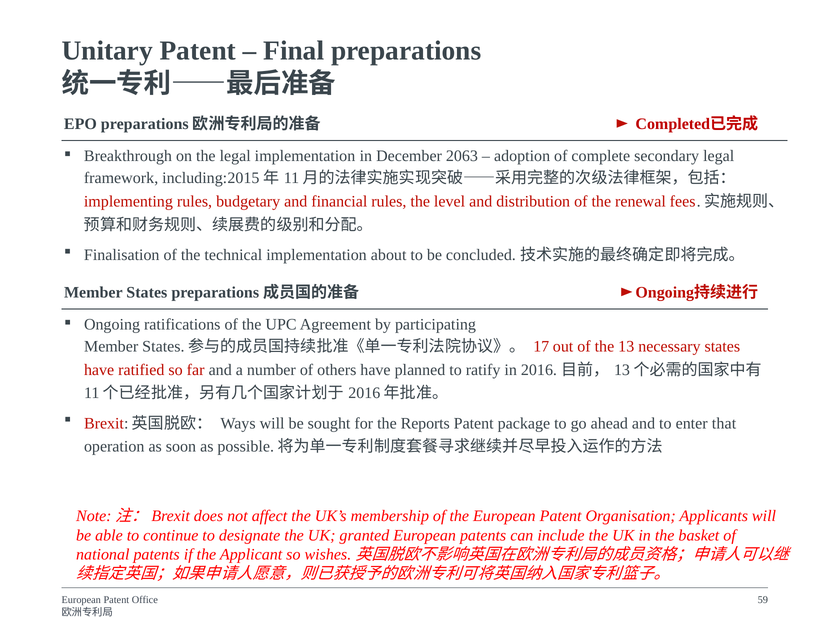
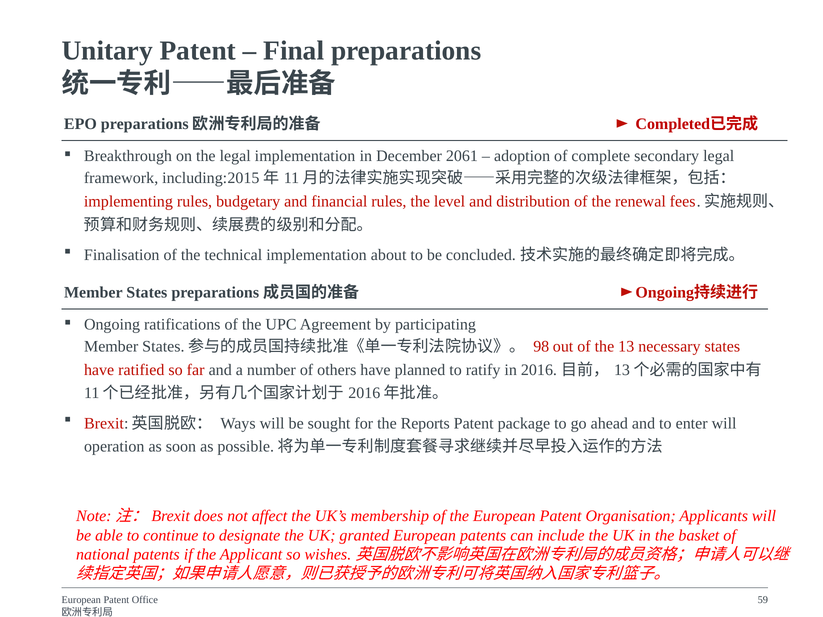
2063: 2063 -> 2061
17: 17 -> 98
enter that: that -> will
